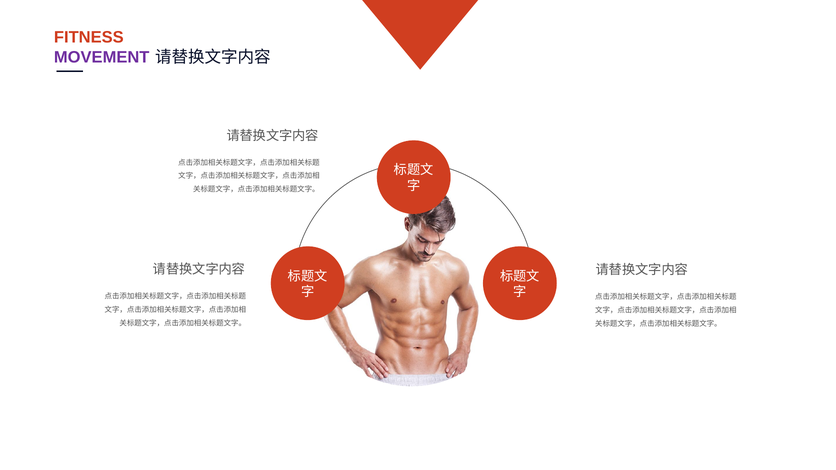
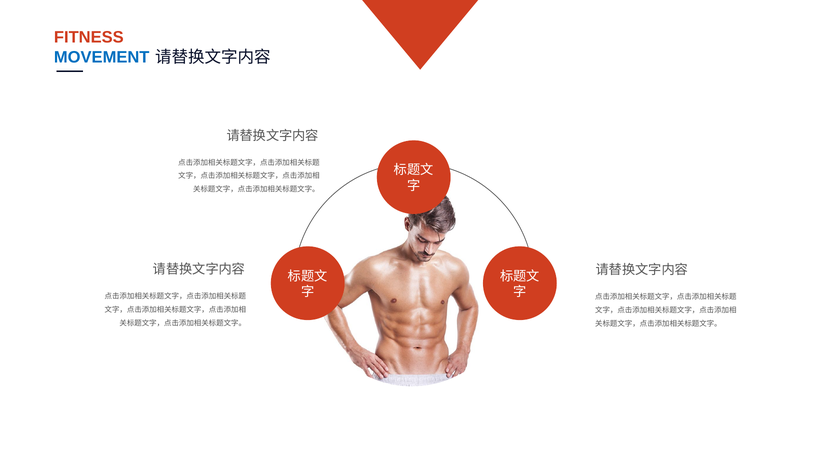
MOVEMENT colour: purple -> blue
